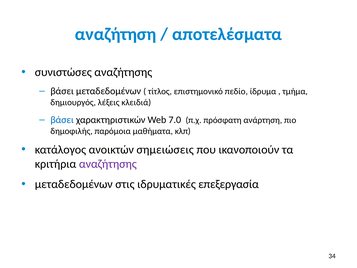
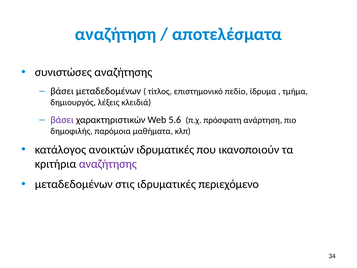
βάσει at (62, 120) colour: blue -> purple
7.0: 7.0 -> 5.6
ανοικτών σημειώσεις: σημειώσεις -> ιδρυματικές
επεξεργασία: επεξεργασία -> περιεχόμενο
